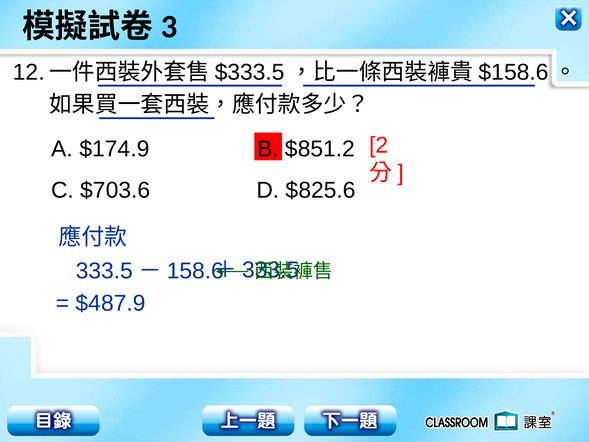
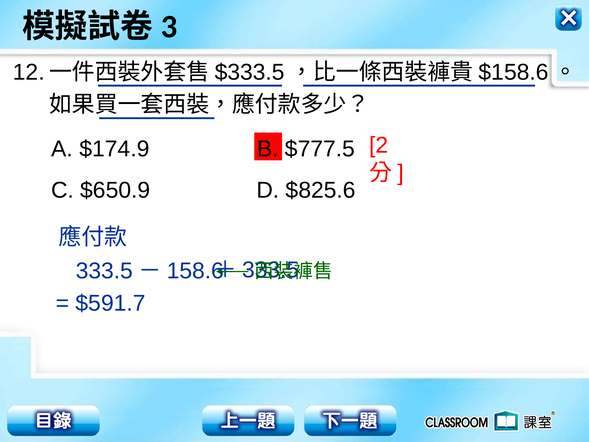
$851.2: $851.2 -> $777.5
$703.6: $703.6 -> $650.9
$487.9: $487.9 -> $591.7
